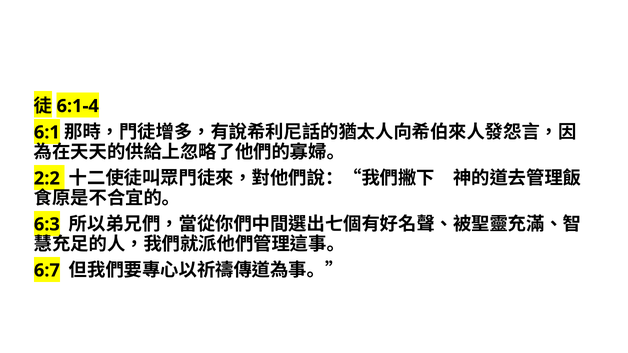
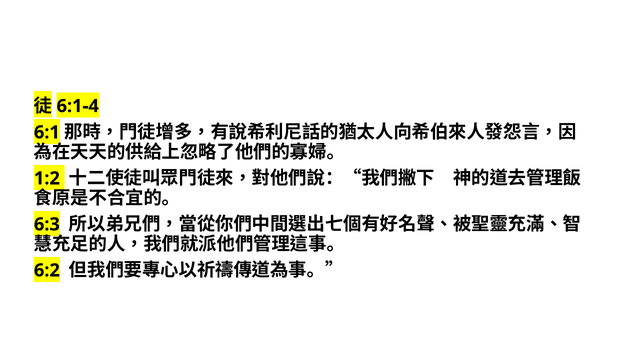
2:2: 2:2 -> 1:2
6:7: 6:7 -> 6:2
